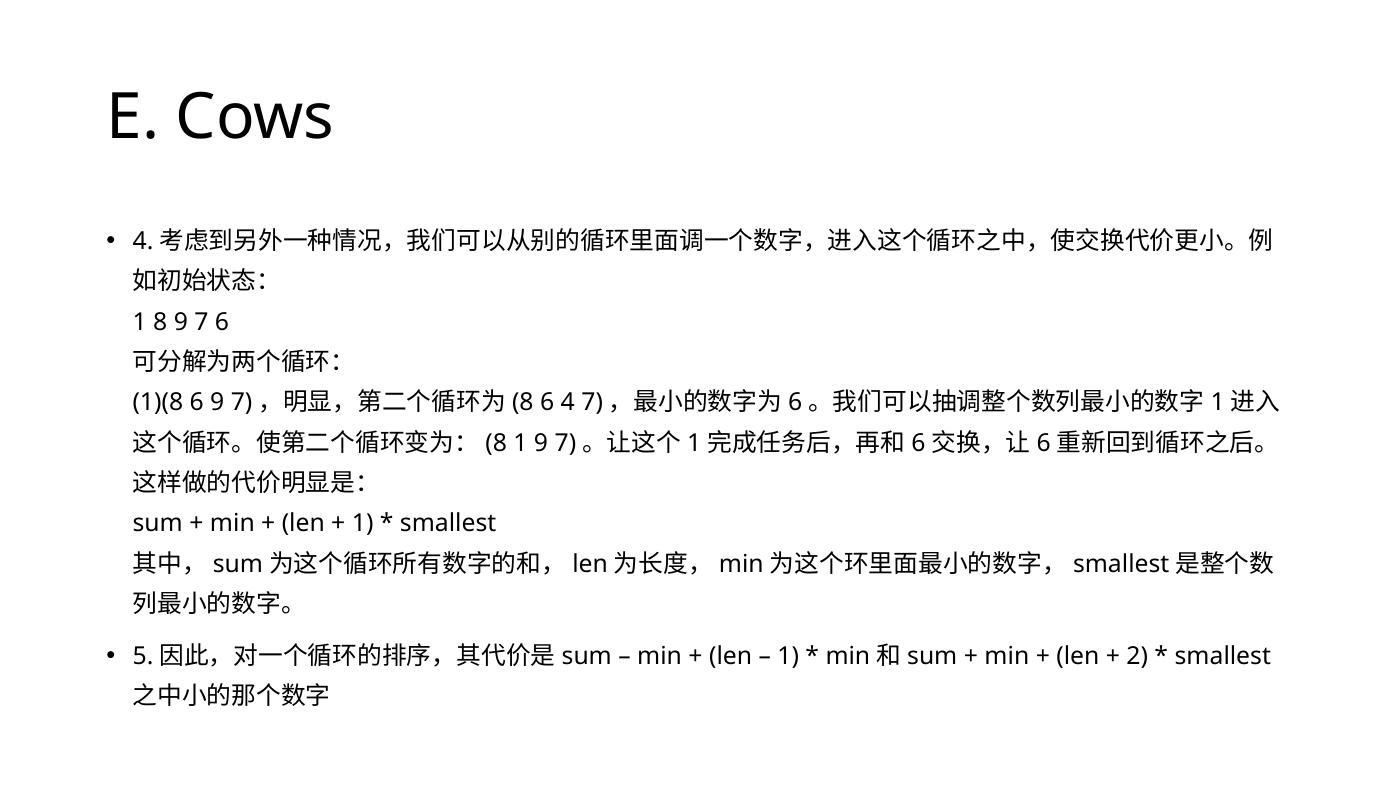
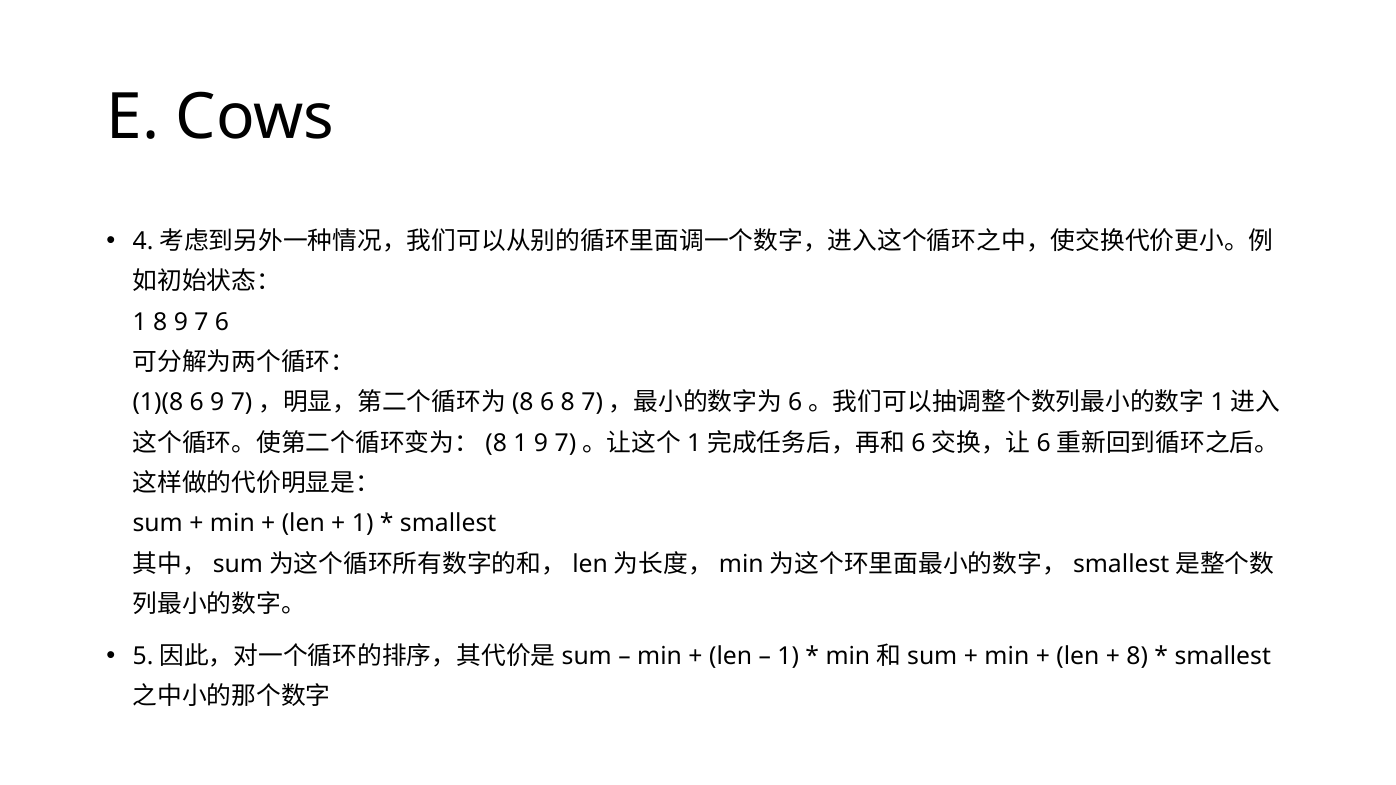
6 4: 4 -> 8
2 at (1137, 657): 2 -> 8
